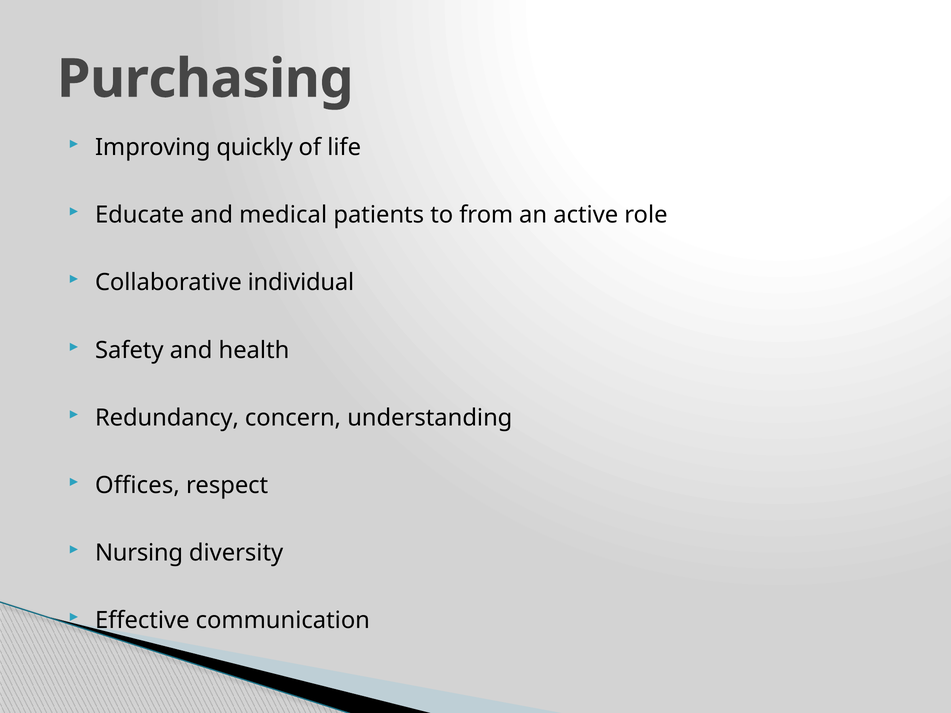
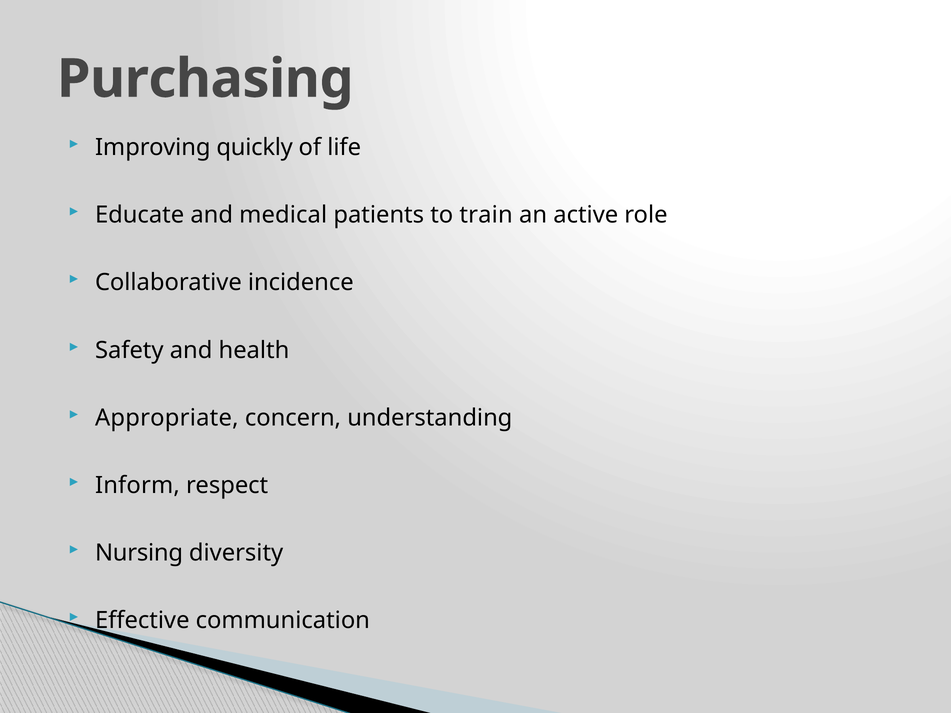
from: from -> train
individual: individual -> incidence
Redundancy: Redundancy -> Appropriate
Offices: Offices -> Inform
